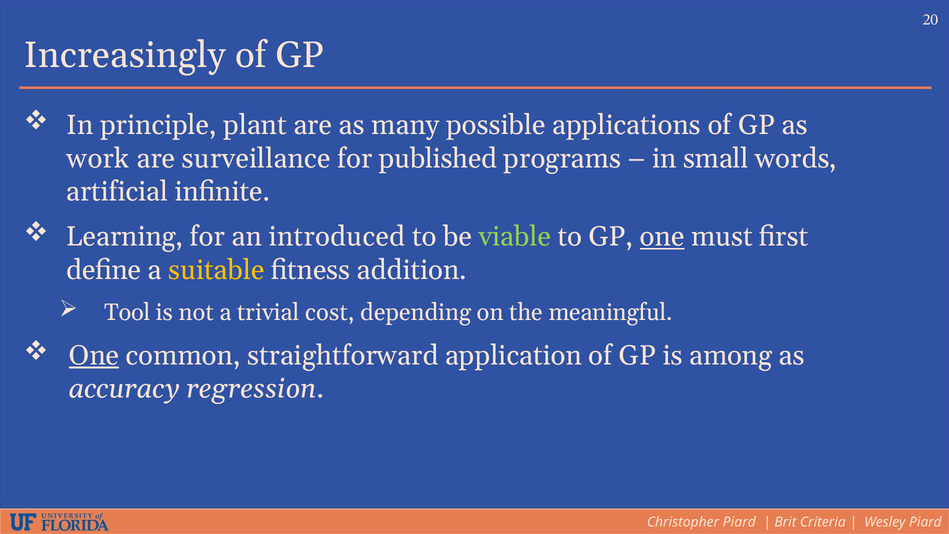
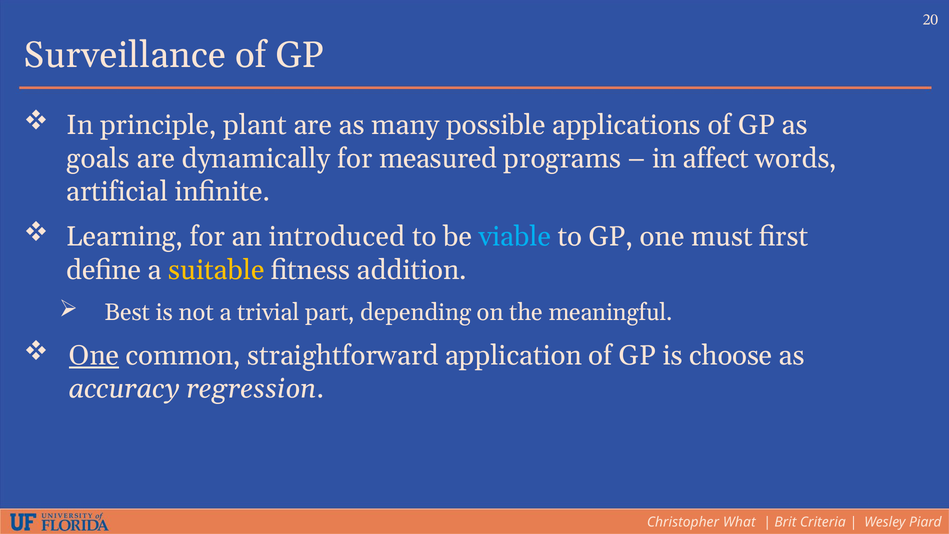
Increasingly: Increasingly -> Surveillance
work: work -> goals
surveillance: surveillance -> dynamically
published: published -> measured
small: small -> affect
viable colour: light green -> light blue
one at (662, 237) underline: present -> none
Tool: Tool -> Best
cost: cost -> part
among: among -> choose
Christopher Piard: Piard -> What
